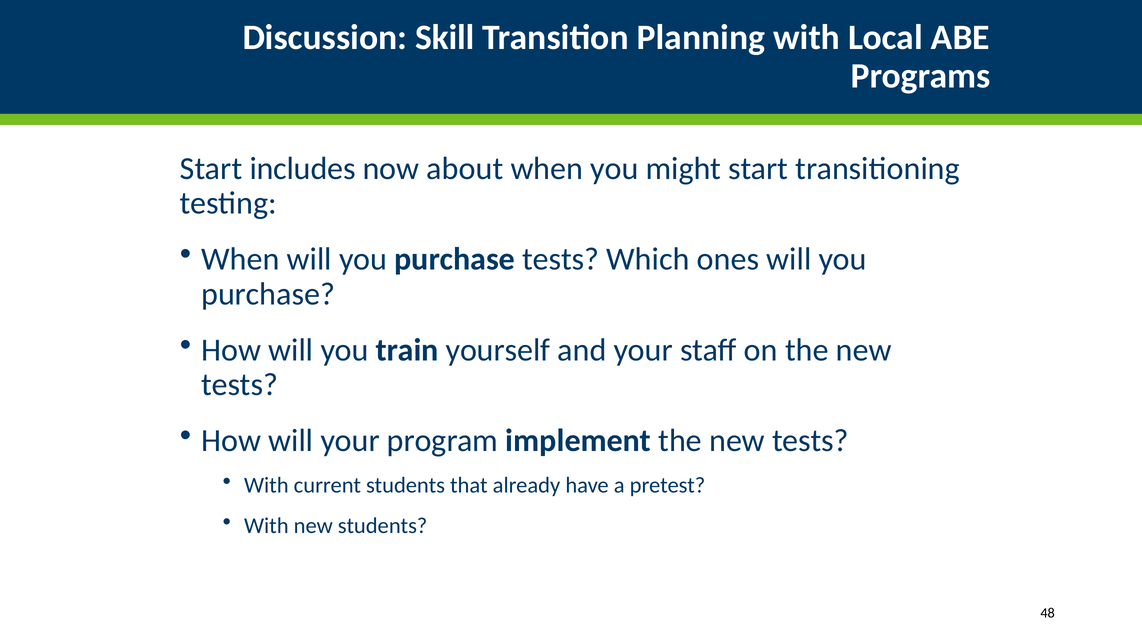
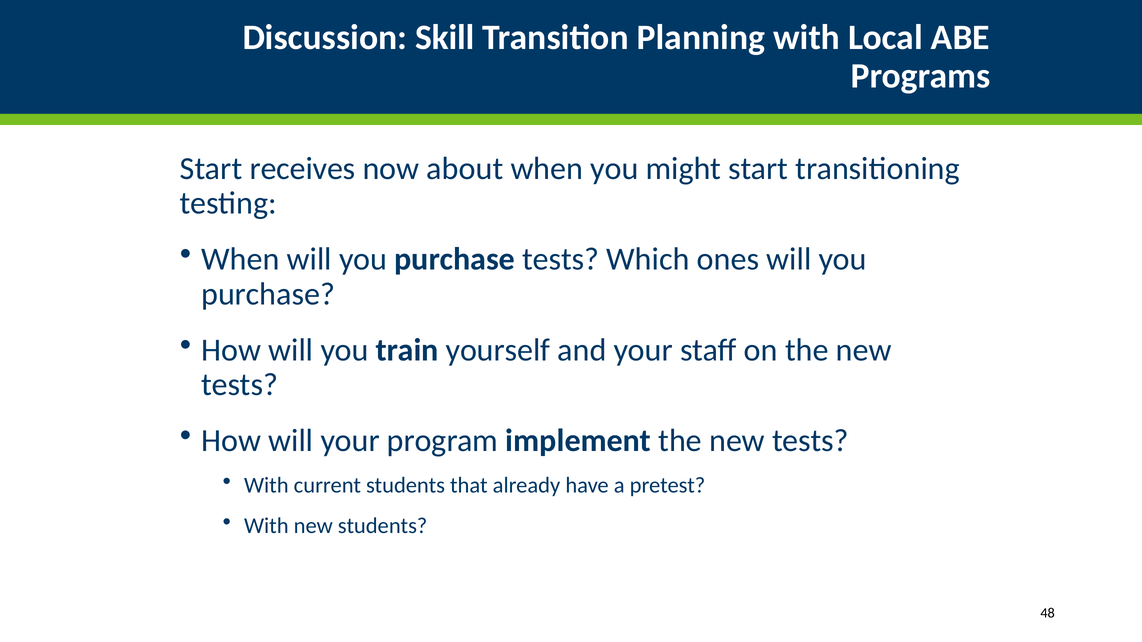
includes: includes -> receives
